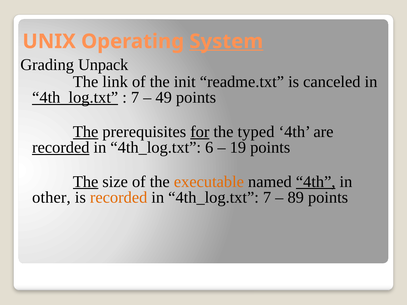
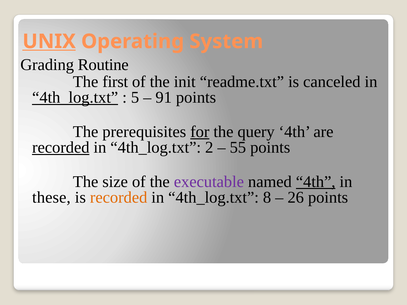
UNIX underline: none -> present
System underline: present -> none
Unpack: Unpack -> Routine
link: link -> first
7 at (135, 97): 7 -> 5
49: 49 -> 91
The at (86, 132) underline: present -> none
typed: typed -> query
6: 6 -> 2
19: 19 -> 55
The at (86, 182) underline: present -> none
executable colour: orange -> purple
other: other -> these
4th_log.txt 7: 7 -> 8
89: 89 -> 26
